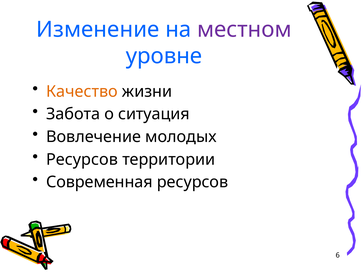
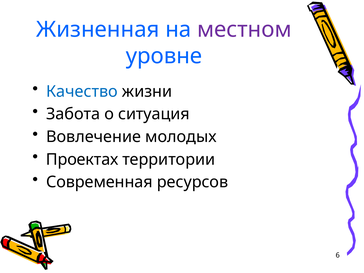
Изменение: Изменение -> Жизненная
Качество colour: orange -> blue
Ресурсов at (82, 159): Ресурсов -> Проектах
